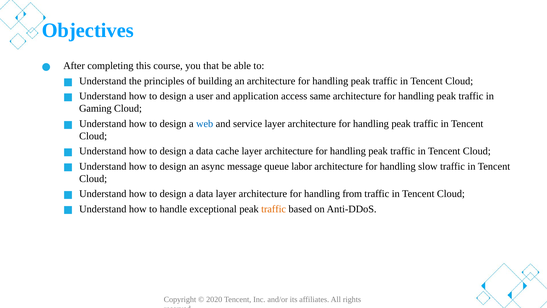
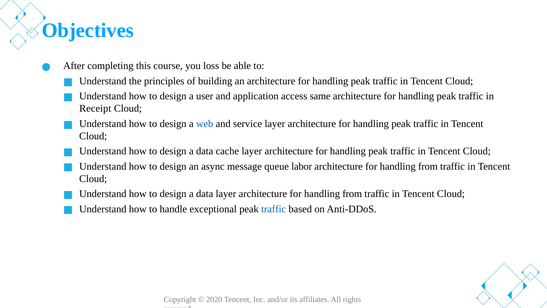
that: that -> loss
Gaming: Gaming -> Receipt
slow at (428, 166): slow -> from
traffic at (274, 209) colour: orange -> blue
